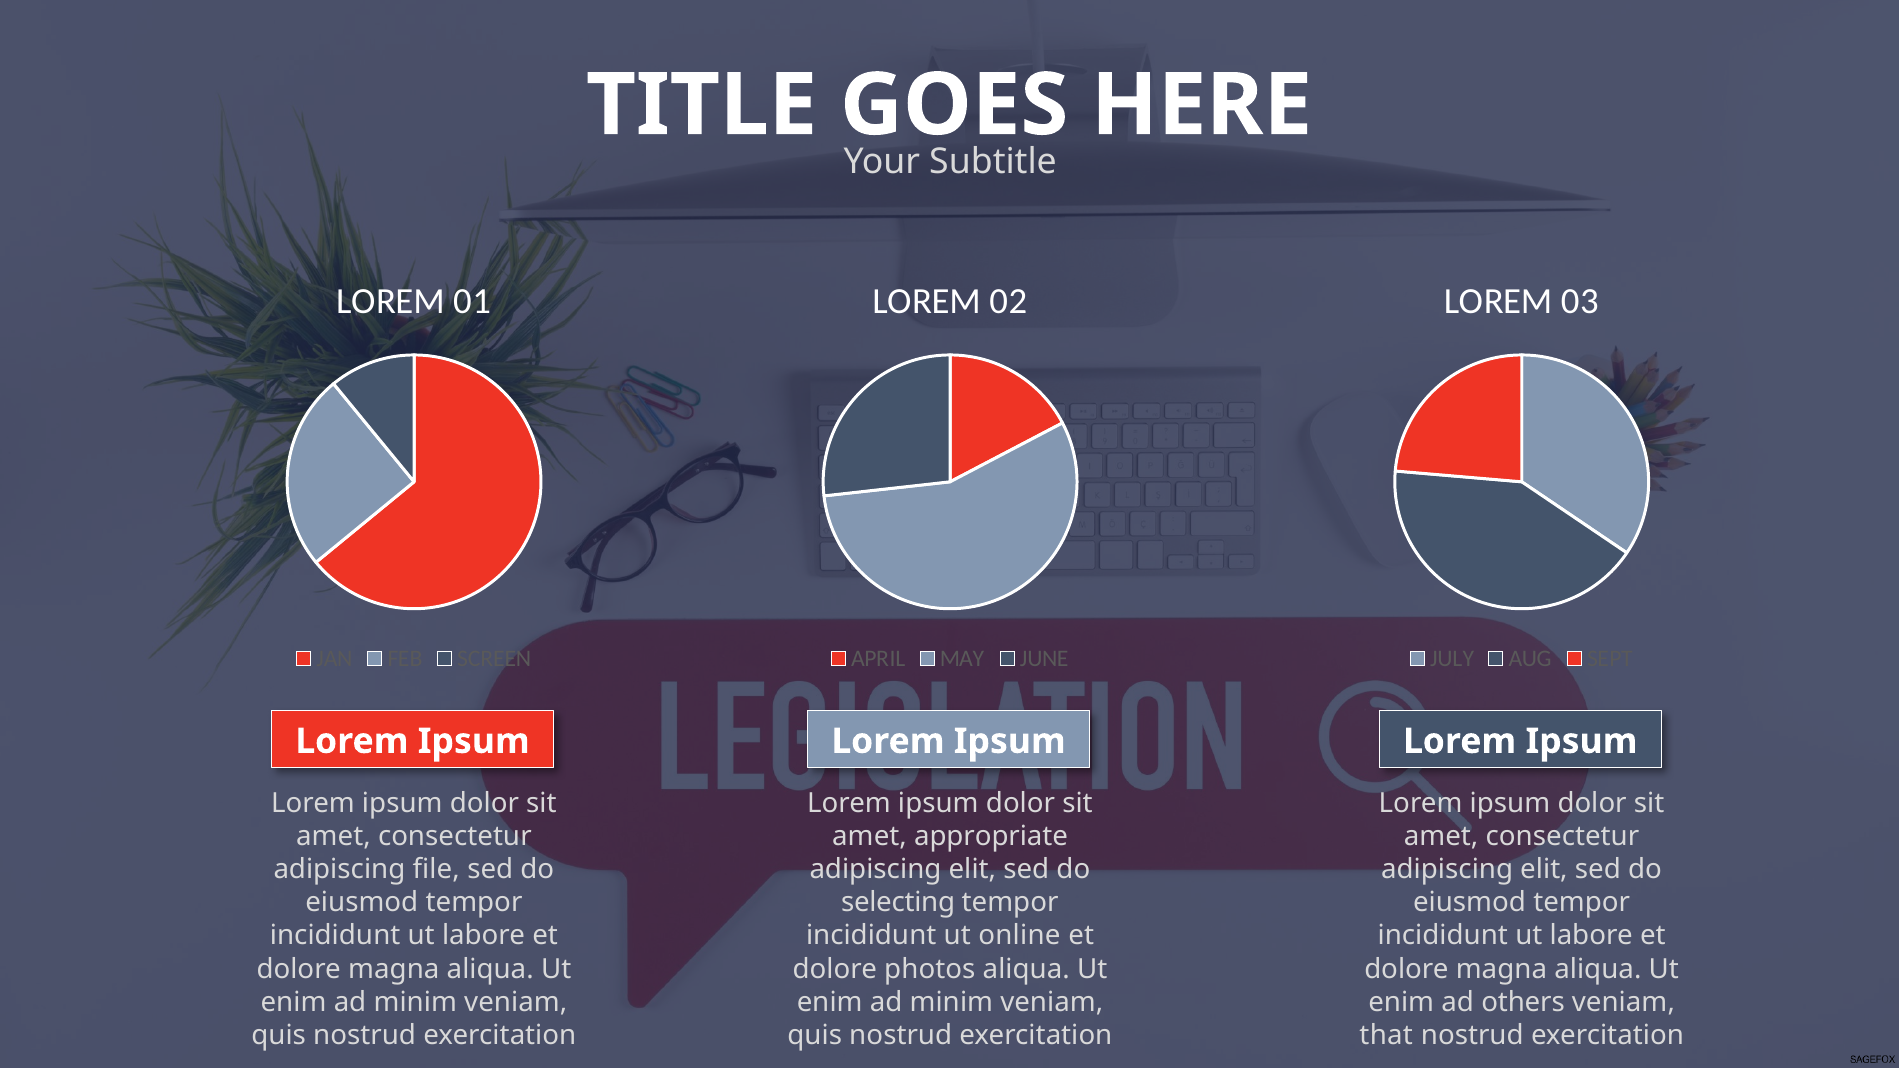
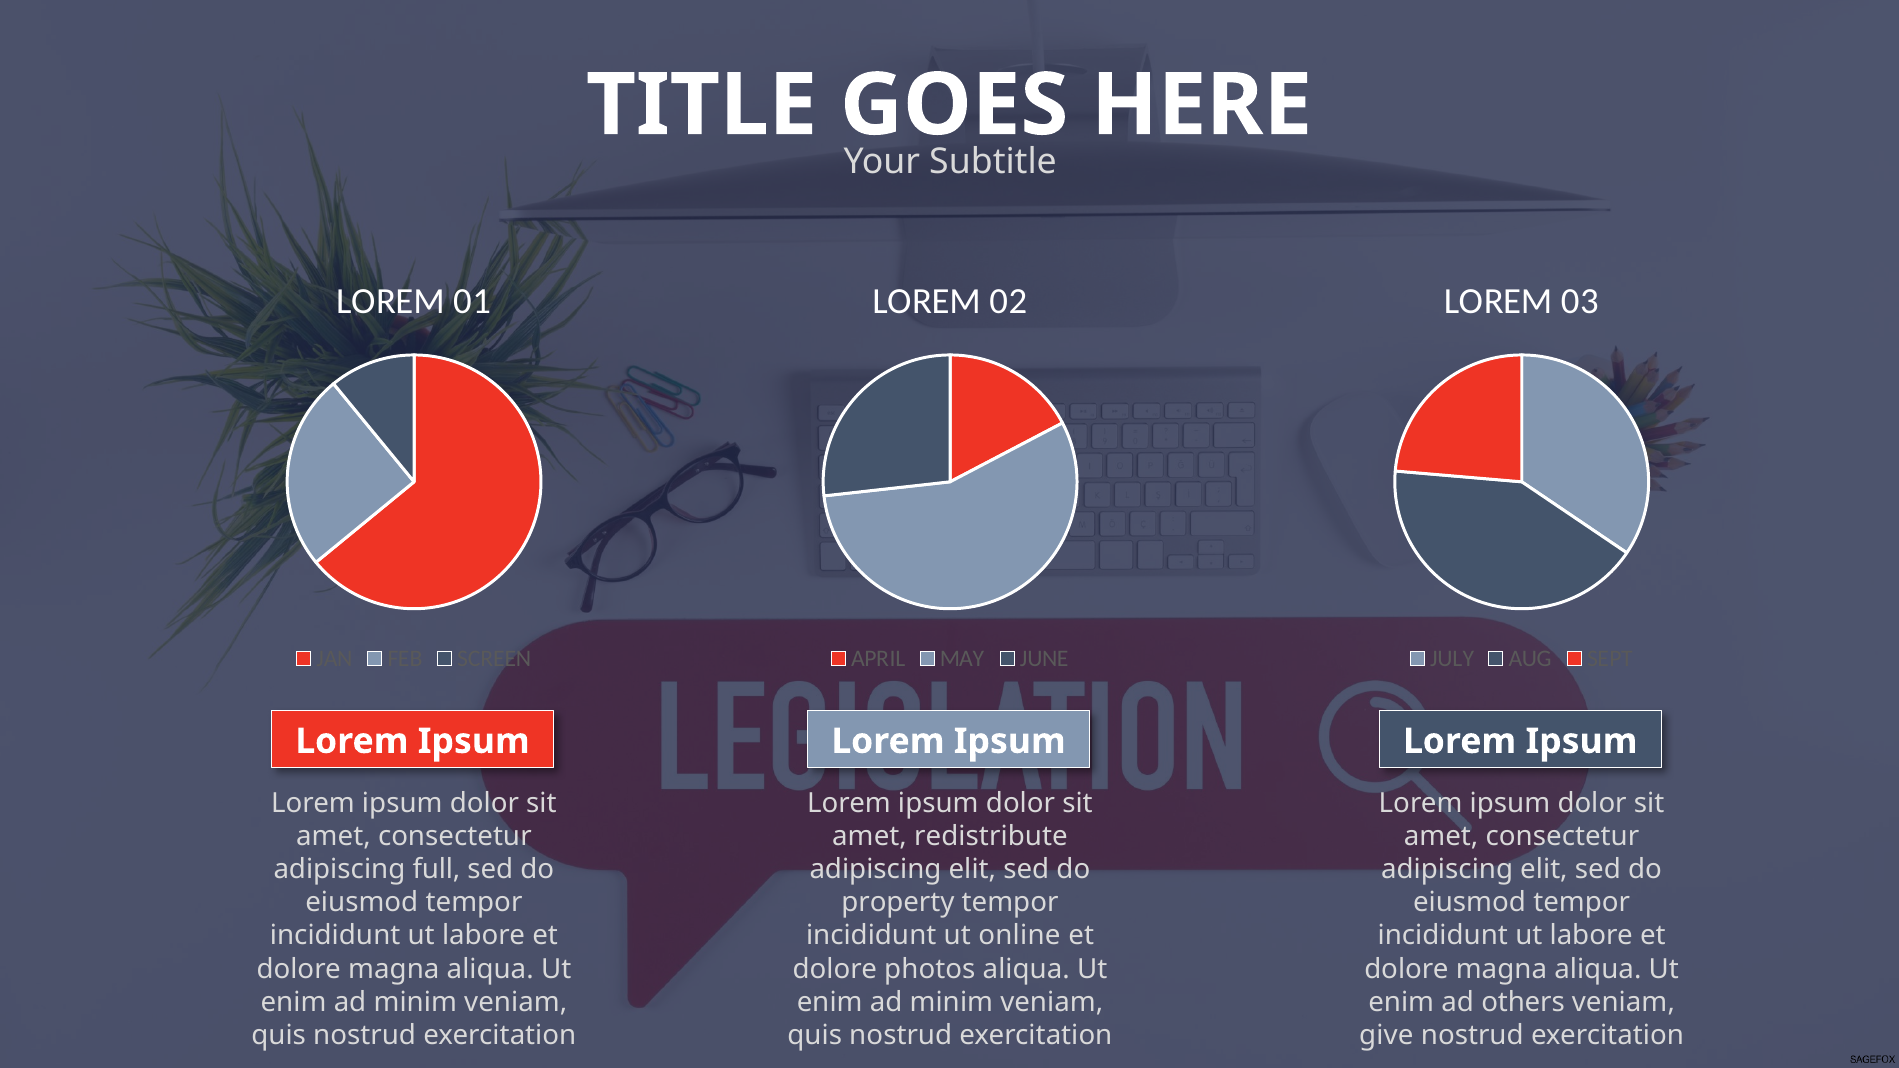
appropriate: appropriate -> redistribute
file: file -> full
selecting: selecting -> property
that: that -> give
